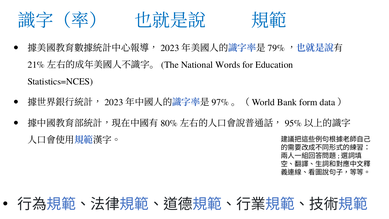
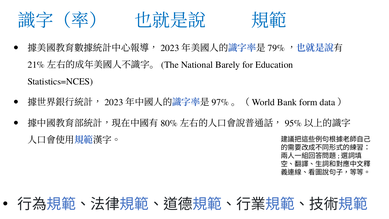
Words: Words -> Barely
